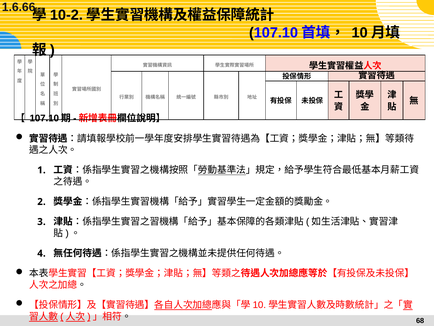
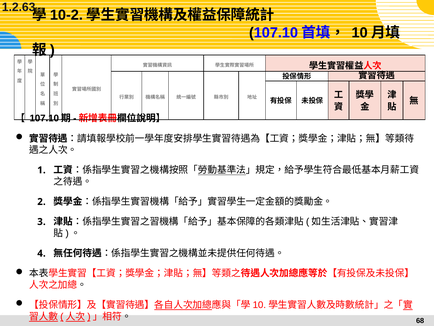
1.6.66: 1.6.66 -> 1.2.63
